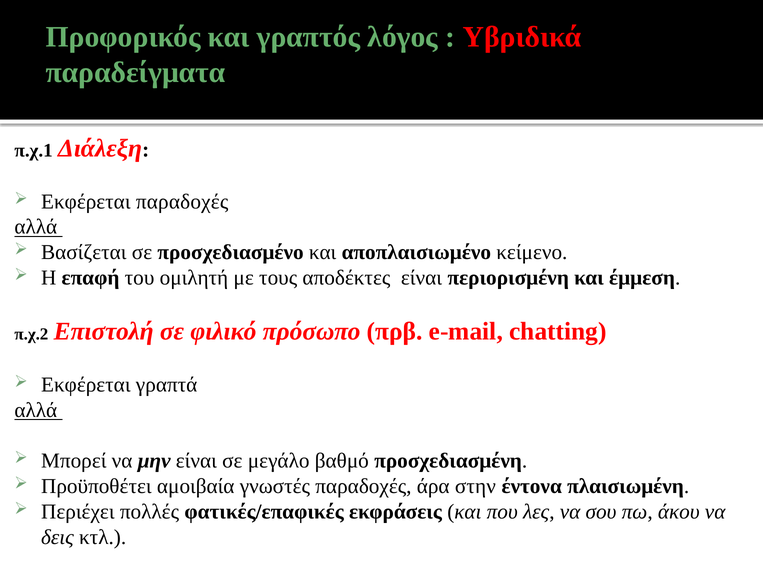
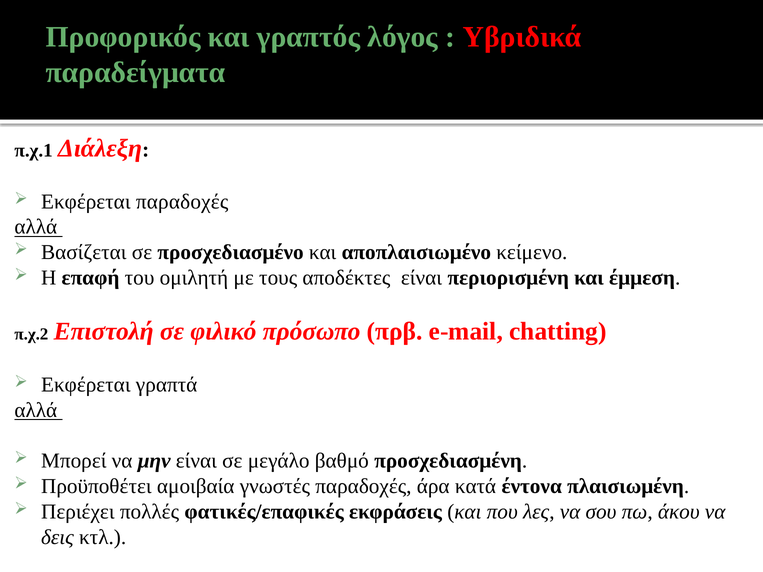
στην: στην -> κατά
